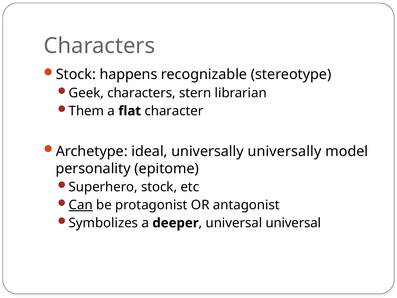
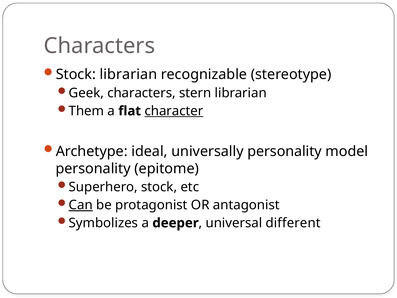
Stock happens: happens -> librarian
character underline: none -> present
universally universally: universally -> personality
universal universal: universal -> different
